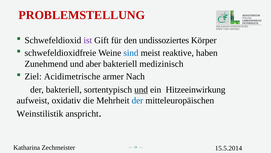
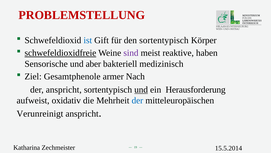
ist colour: purple -> blue
den undissoziertes: undissoziertes -> sortentypisch
schwefeldioxidfreie underline: none -> present
sind colour: blue -> purple
Zunehmend: Zunehmend -> Sensorische
Acidimetrische: Acidimetrische -> Gesamtphenole
der bakteriell: bakteriell -> anspricht
Hitzeeinwirkung: Hitzeeinwirkung -> Herausforderung
Weinstilistik: Weinstilistik -> Verunreinigt
